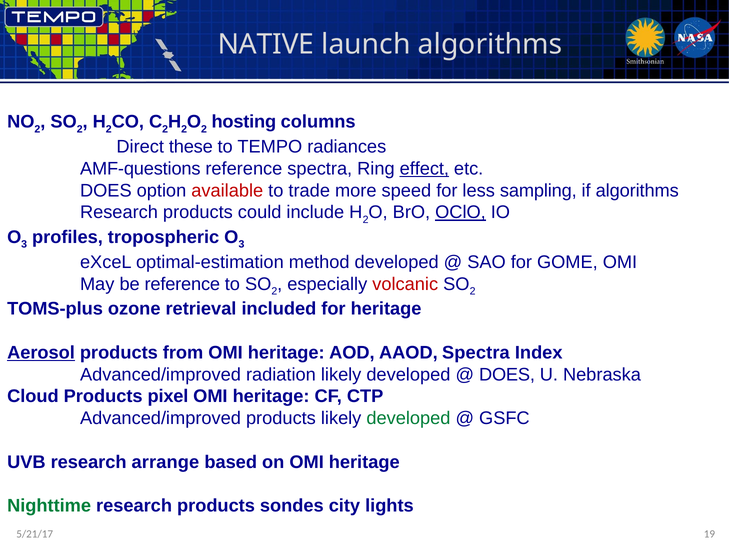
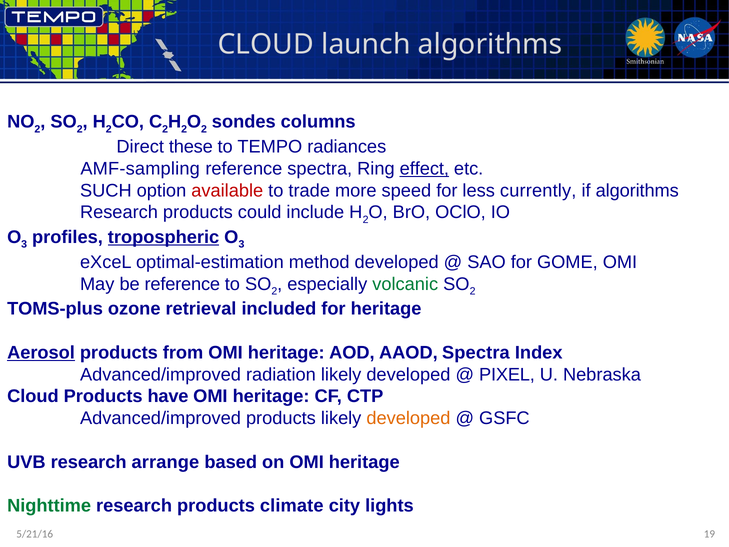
NATIVE at (266, 44): NATIVE -> CLOUD
hosting: hosting -> sondes
AMF-questions: AMF-questions -> AMF-sampling
DOES at (106, 190): DOES -> SUCH
sampling: sampling -> currently
OClO underline: present -> none
tropospheric underline: none -> present
volcanic colour: red -> green
DOES at (507, 374): DOES -> PIXEL
pixel: pixel -> have
developed at (408, 418) colour: green -> orange
sondes: sondes -> climate
5/21/17: 5/21/17 -> 5/21/16
